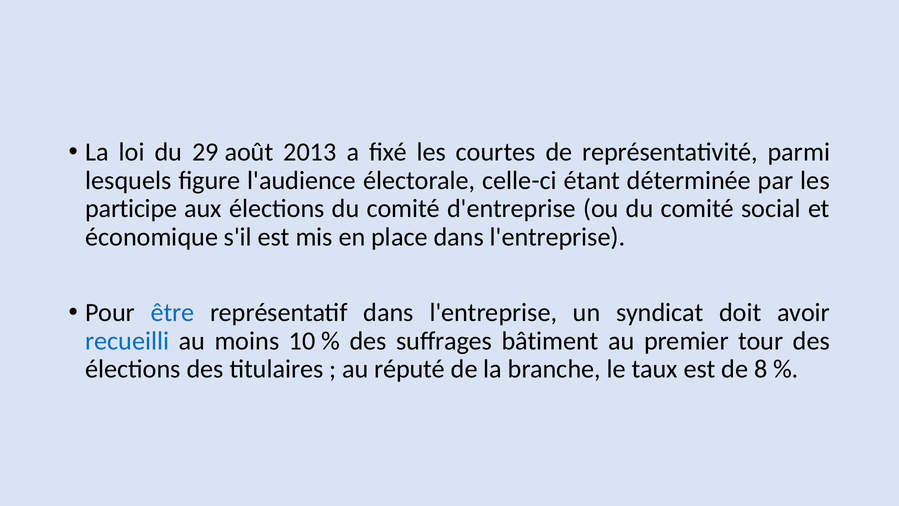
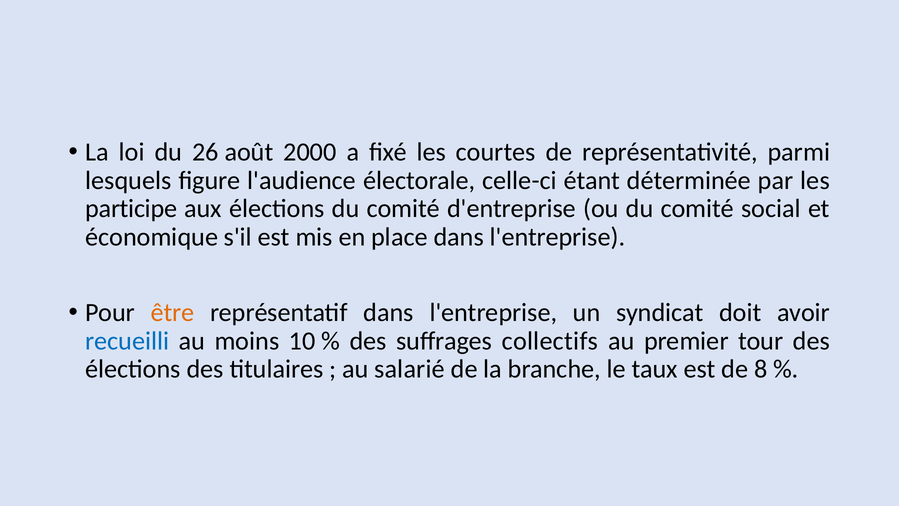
29: 29 -> 26
2013: 2013 -> 2000
être colour: blue -> orange
bâtiment: bâtiment -> collectifs
réputé: réputé -> salarié
